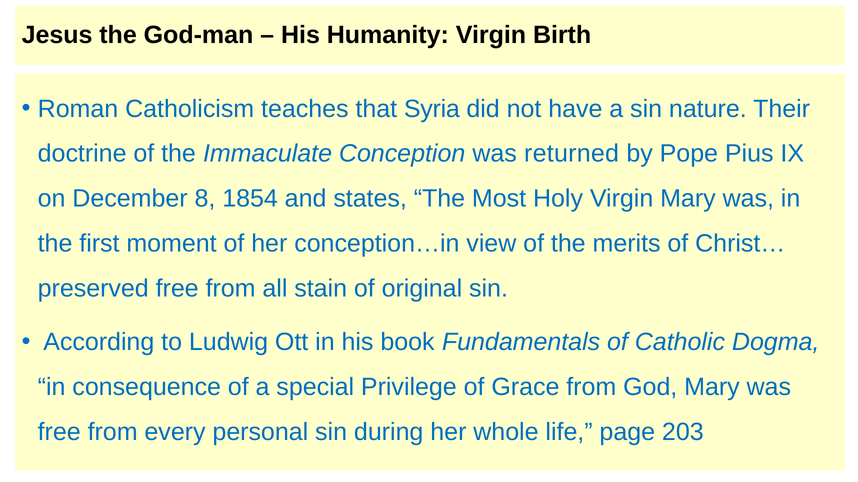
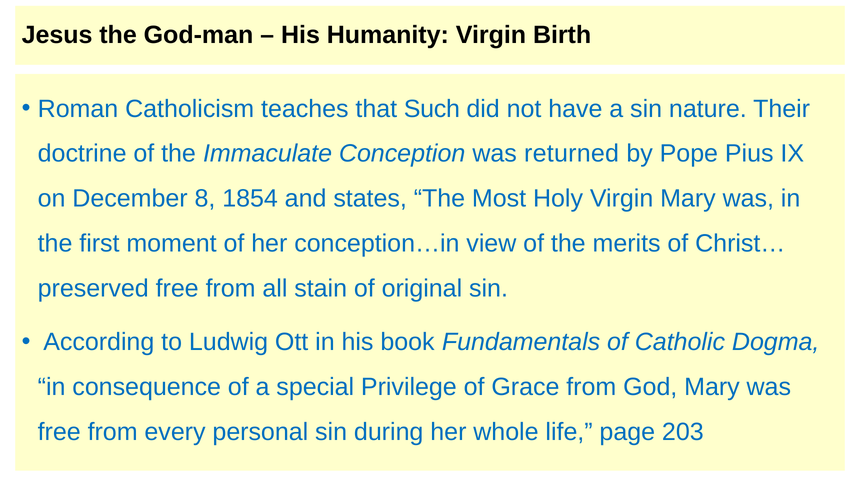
Syria: Syria -> Such
